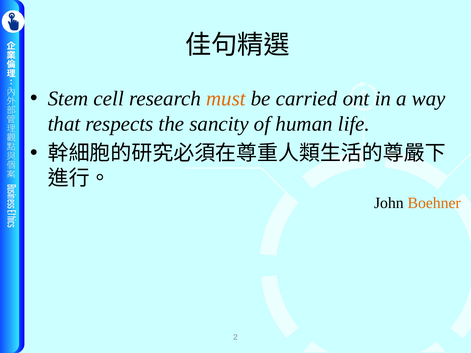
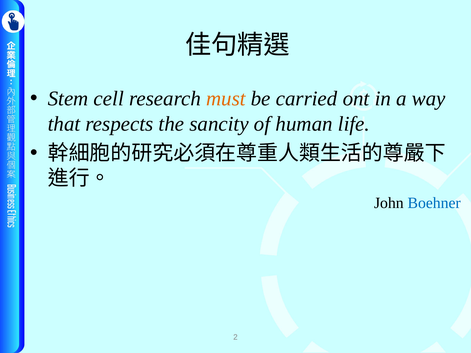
Boehner colour: orange -> blue
